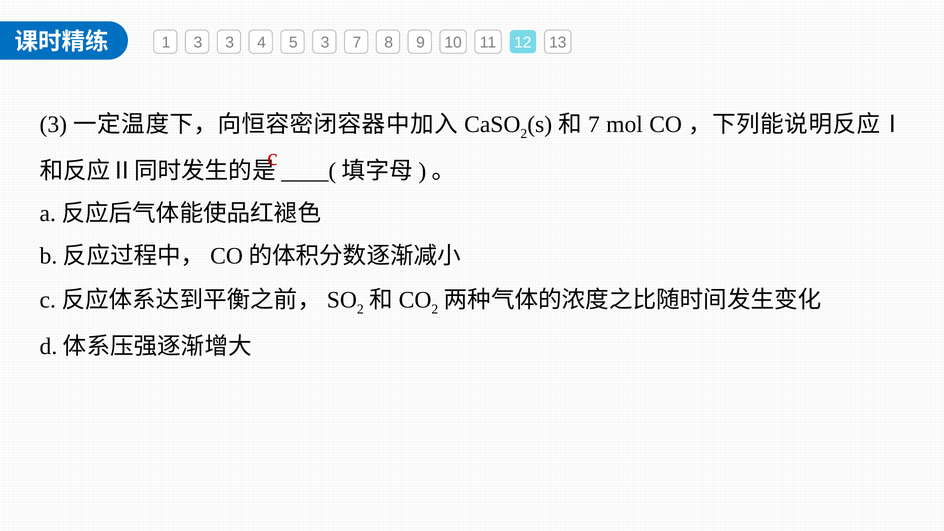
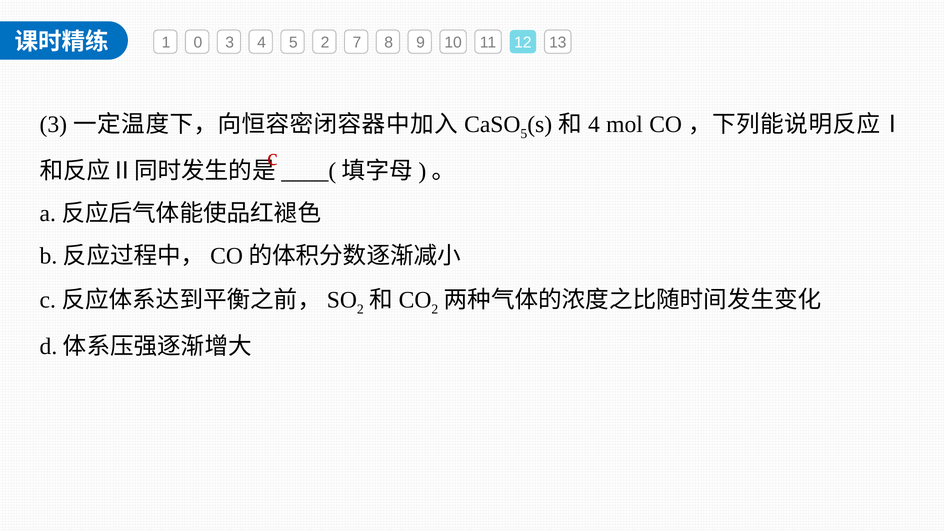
1 3: 3 -> 0
5 3: 3 -> 2
2 at (524, 134): 2 -> 5
7 at (594, 124): 7 -> 4
